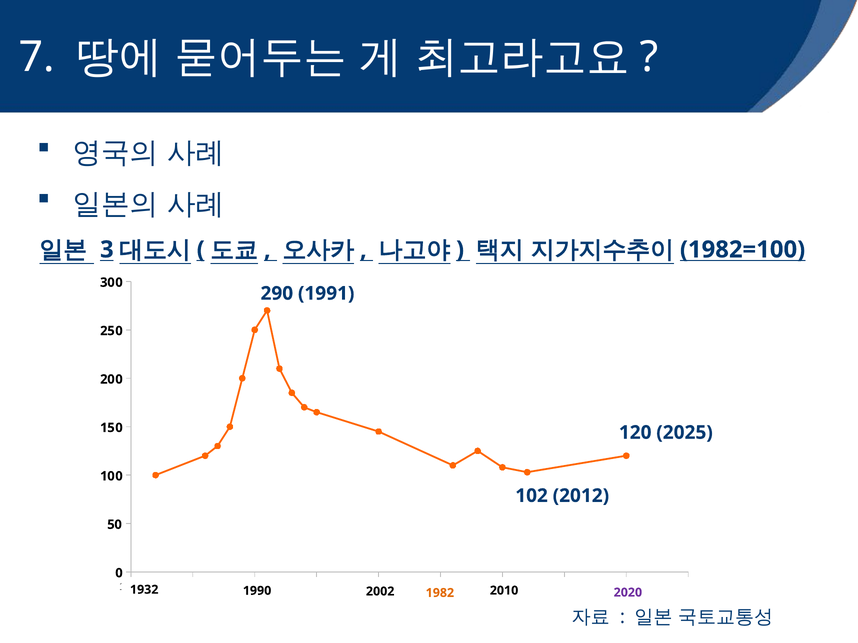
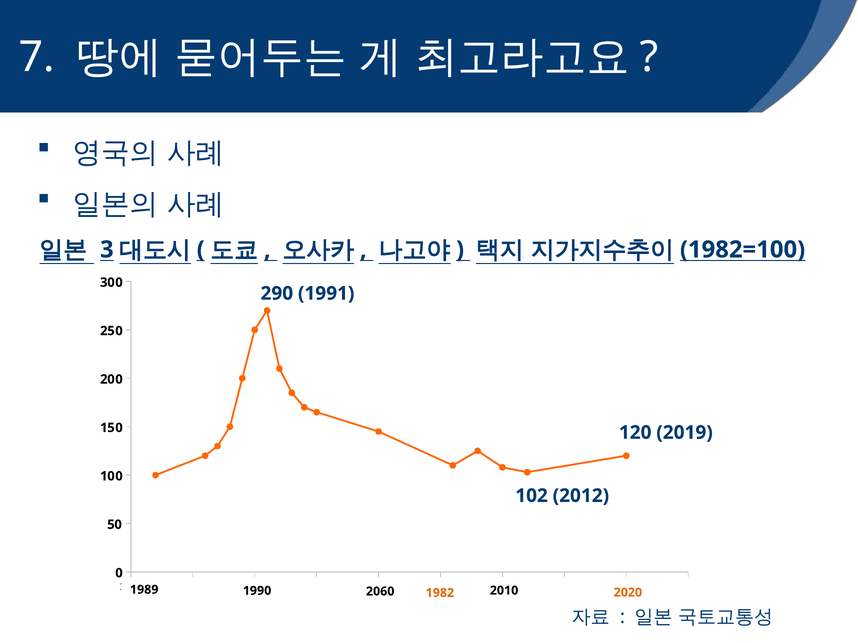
120 2025: 2025 -> 2019
1932: 1932 -> 1989
2002: 2002 -> 2060
2020 at (628, 593) colour: purple -> orange
